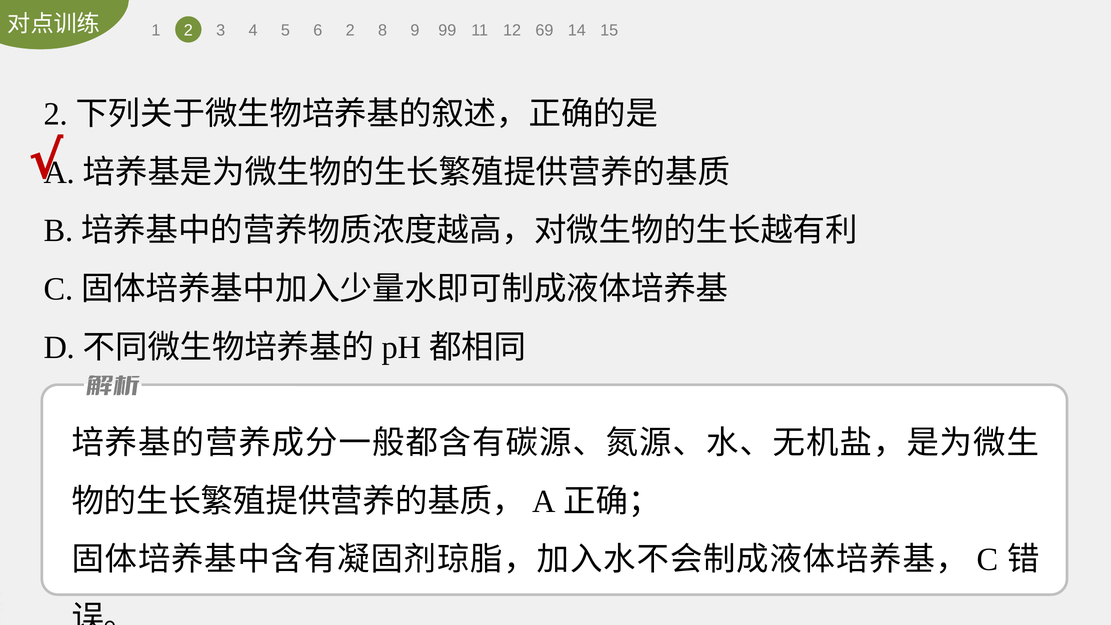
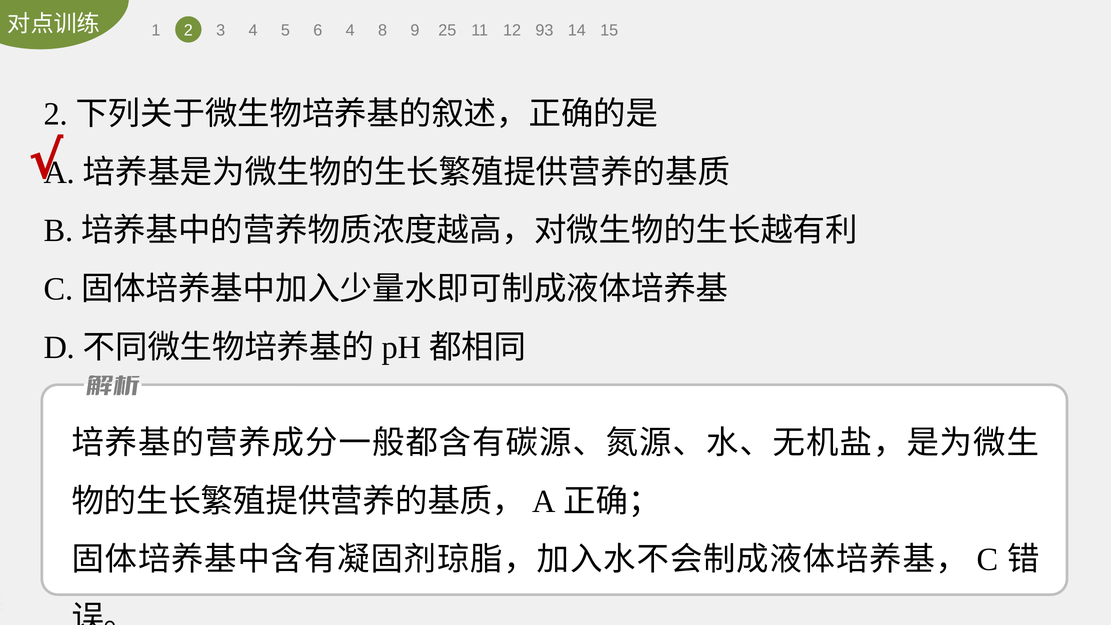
6 2: 2 -> 4
99: 99 -> 25
69: 69 -> 93
